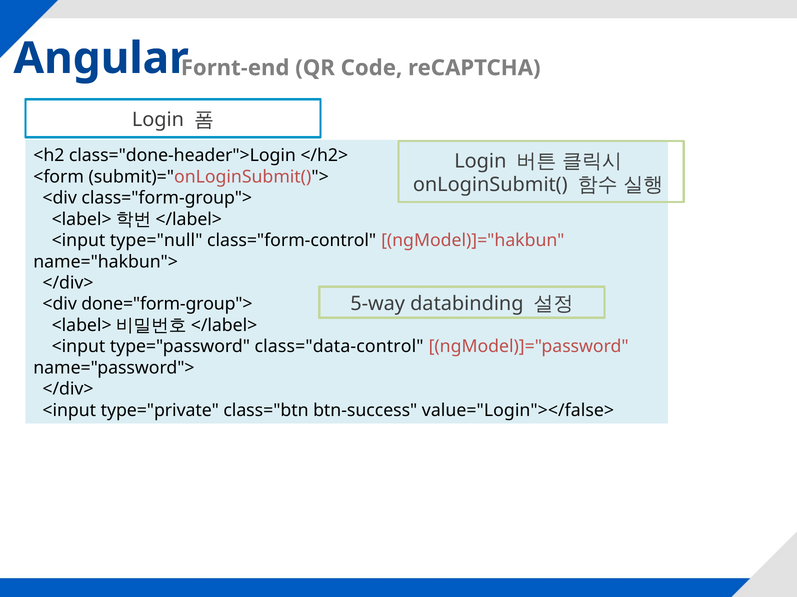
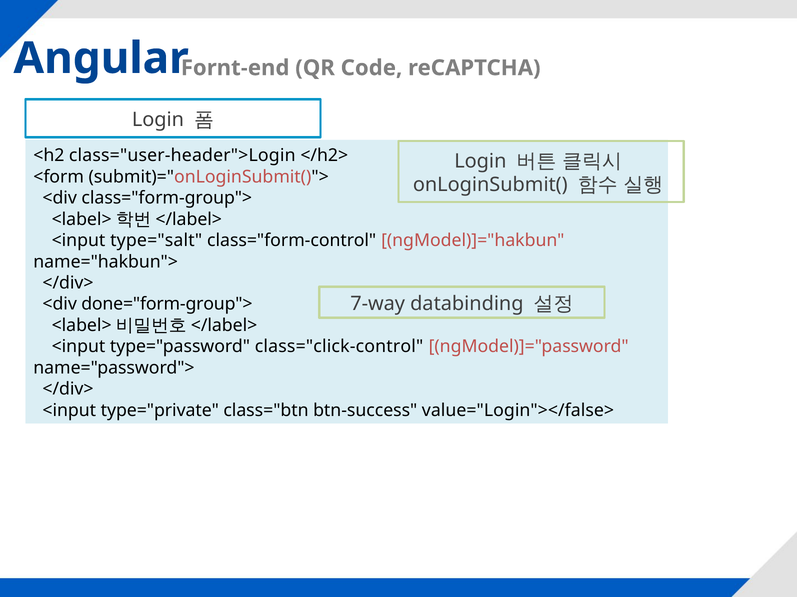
class="done-header">Login: class="done-header">Login -> class="user-header">Login
type="null: type="null -> type="salt
5-way: 5-way -> 7-way
class="data-control: class="data-control -> class="click-control
